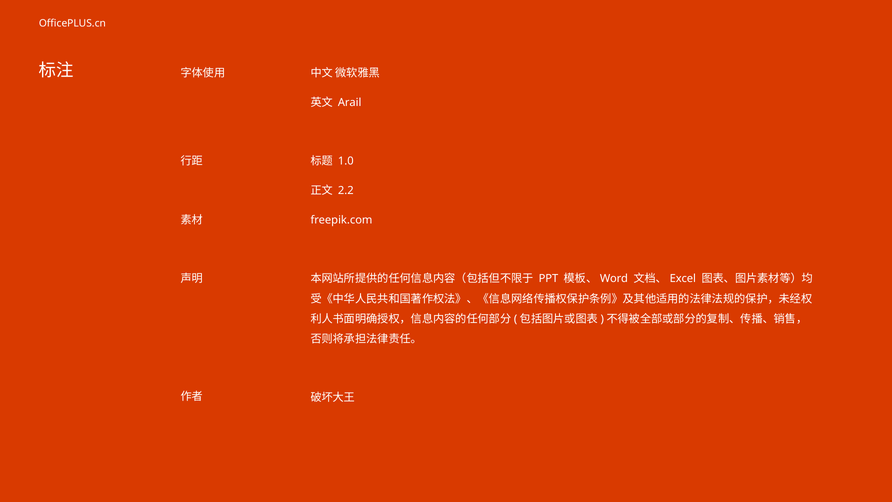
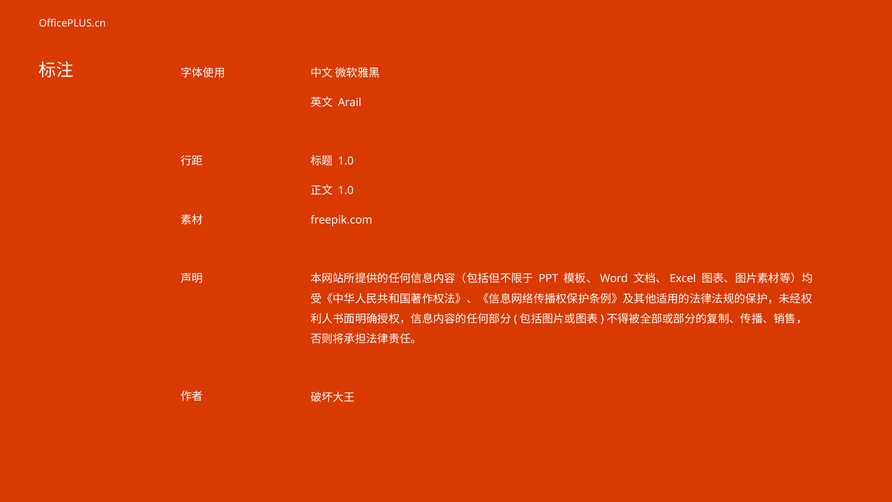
2.2 at (346, 191): 2.2 -> 1.0
